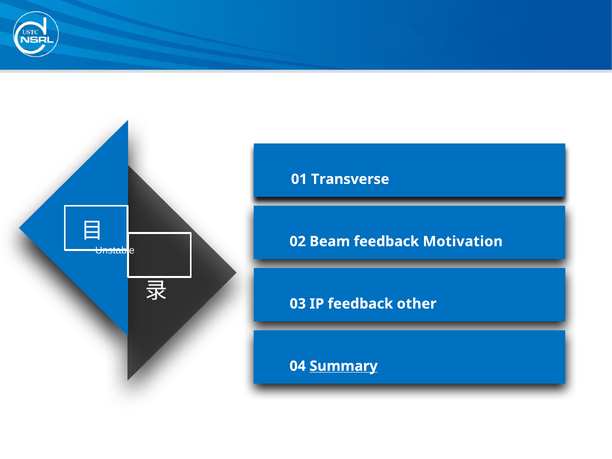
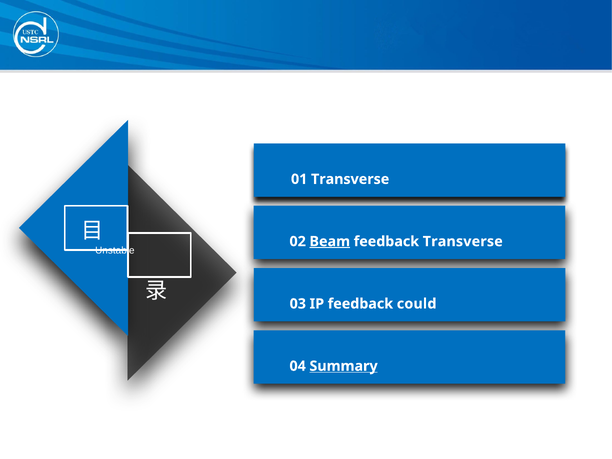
Beam underline: none -> present
feedback Motivation: Motivation -> Transverse
other: other -> could
